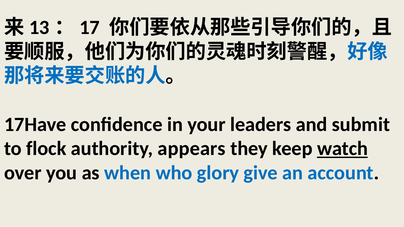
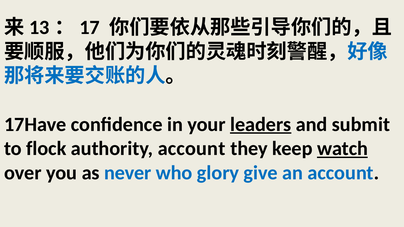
leaders underline: none -> present
authority appears: appears -> account
when: when -> never
